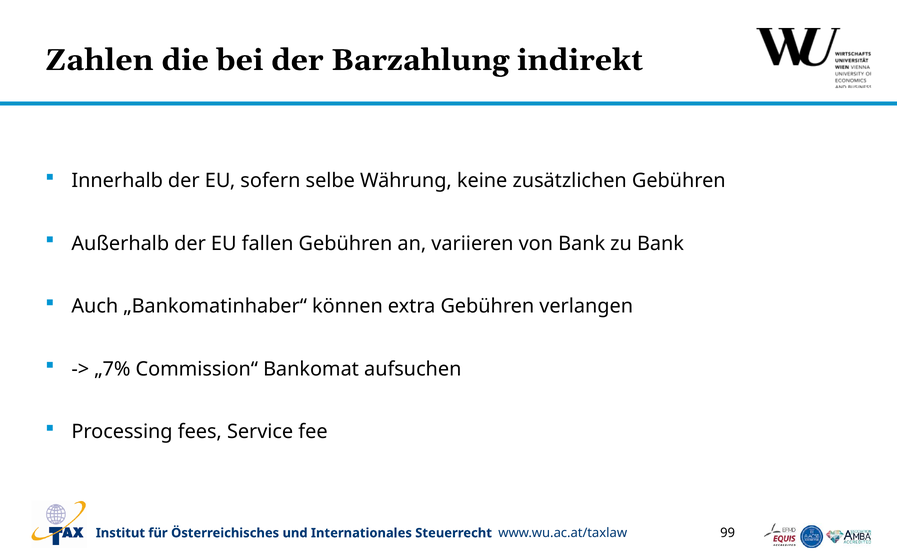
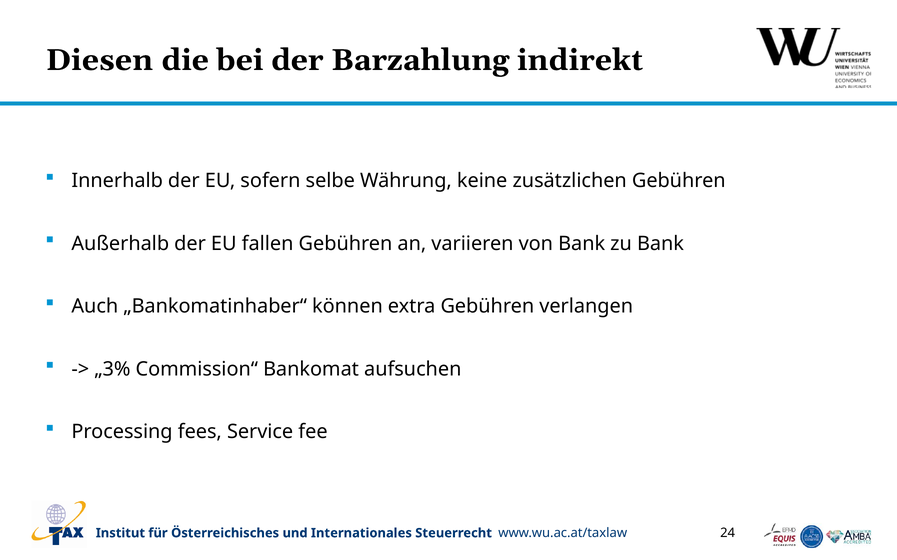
Zahlen: Zahlen -> Diesen
„7%: „7% -> „3%
99: 99 -> 24
